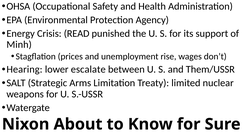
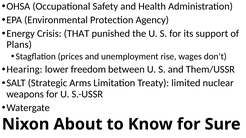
READ: READ -> THAT
Minh: Minh -> Plans
escalate: escalate -> freedom
